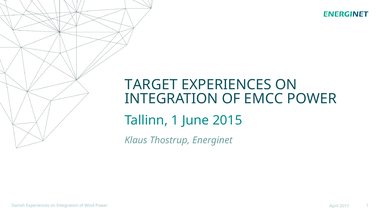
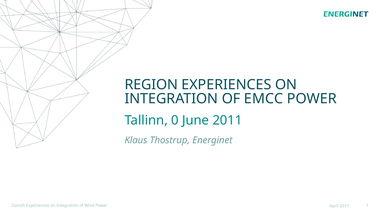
TARGET: TARGET -> REGION
Tallinn 1: 1 -> 0
2015: 2015 -> 2011
